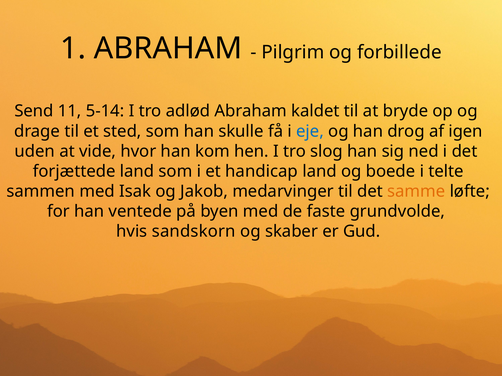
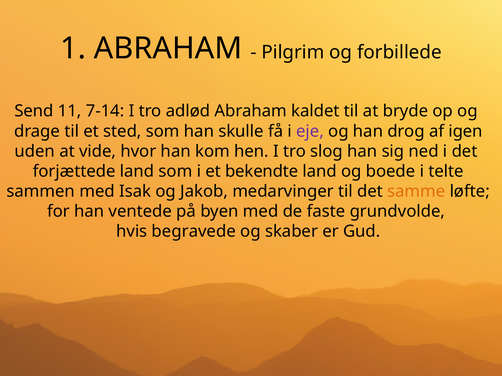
5-14: 5-14 -> 7-14
eje colour: blue -> purple
handicap: handicap -> bekendte
sandskorn: sandskorn -> begravede
